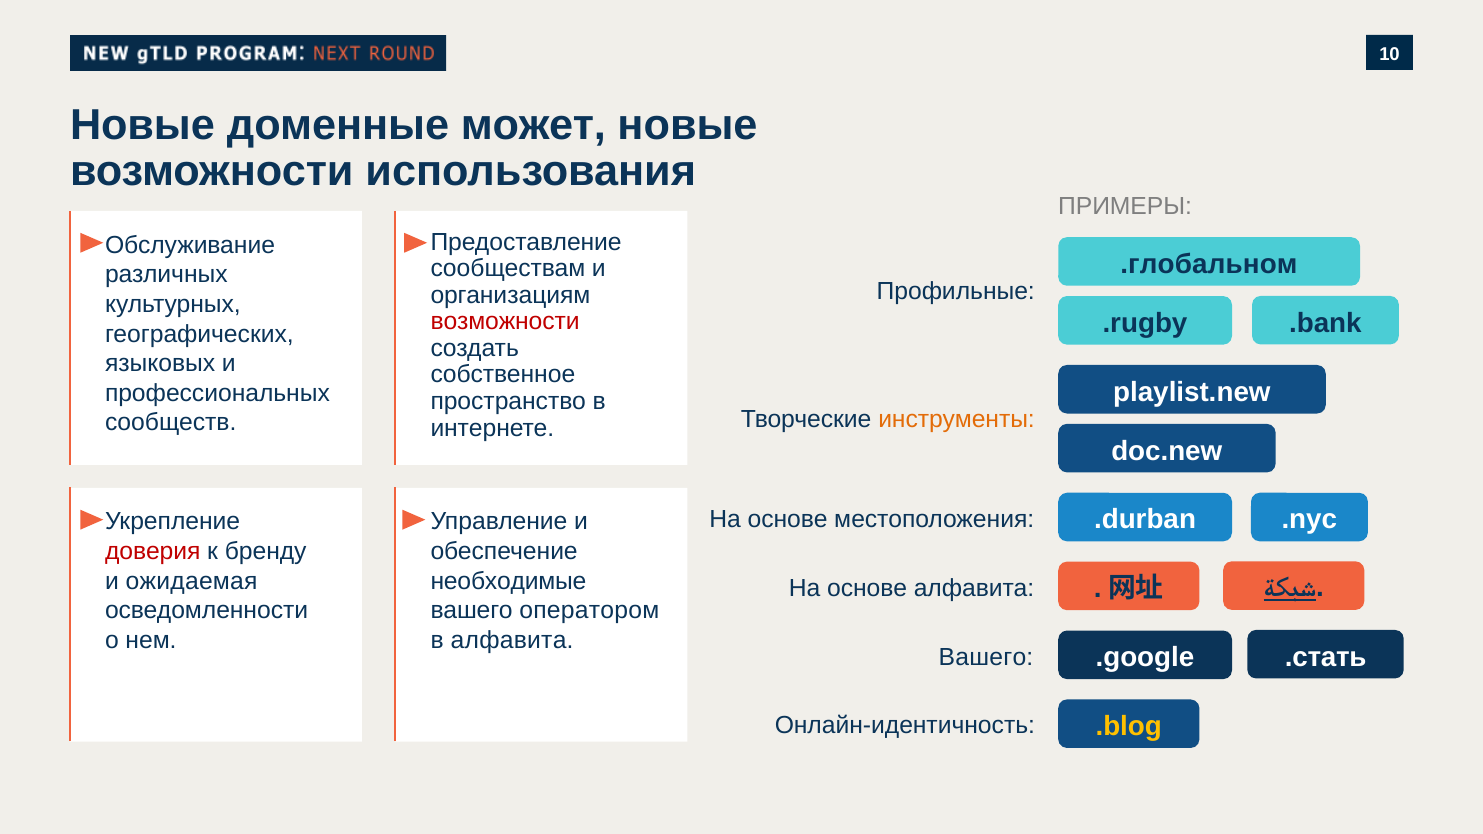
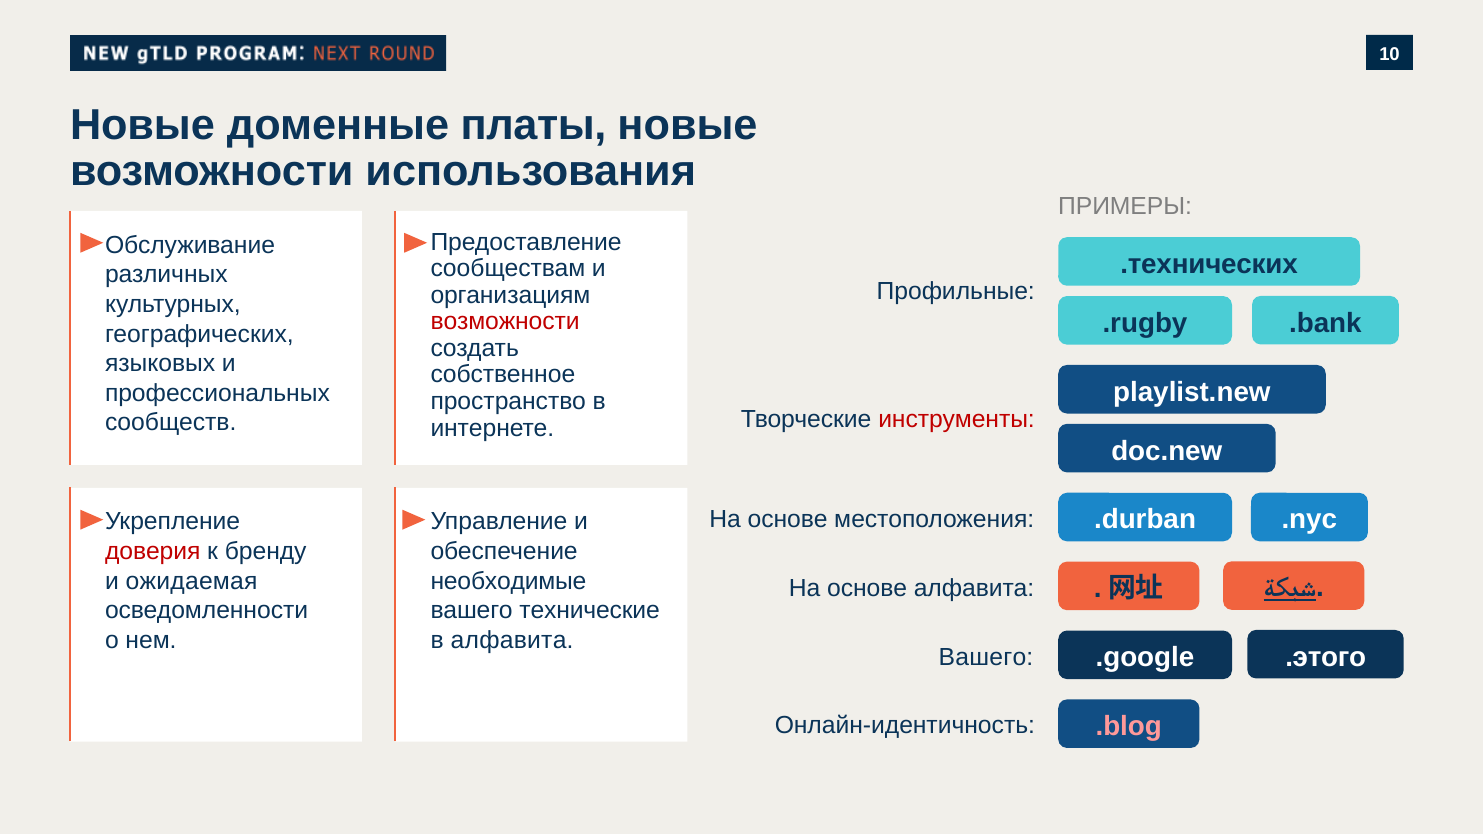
может: может -> платы
.глобальном: .глобальном -> .технических
инструменты colour: orange -> red
оператором: оператором -> технические
.стать: .стать -> .этого
.blog colour: yellow -> pink
